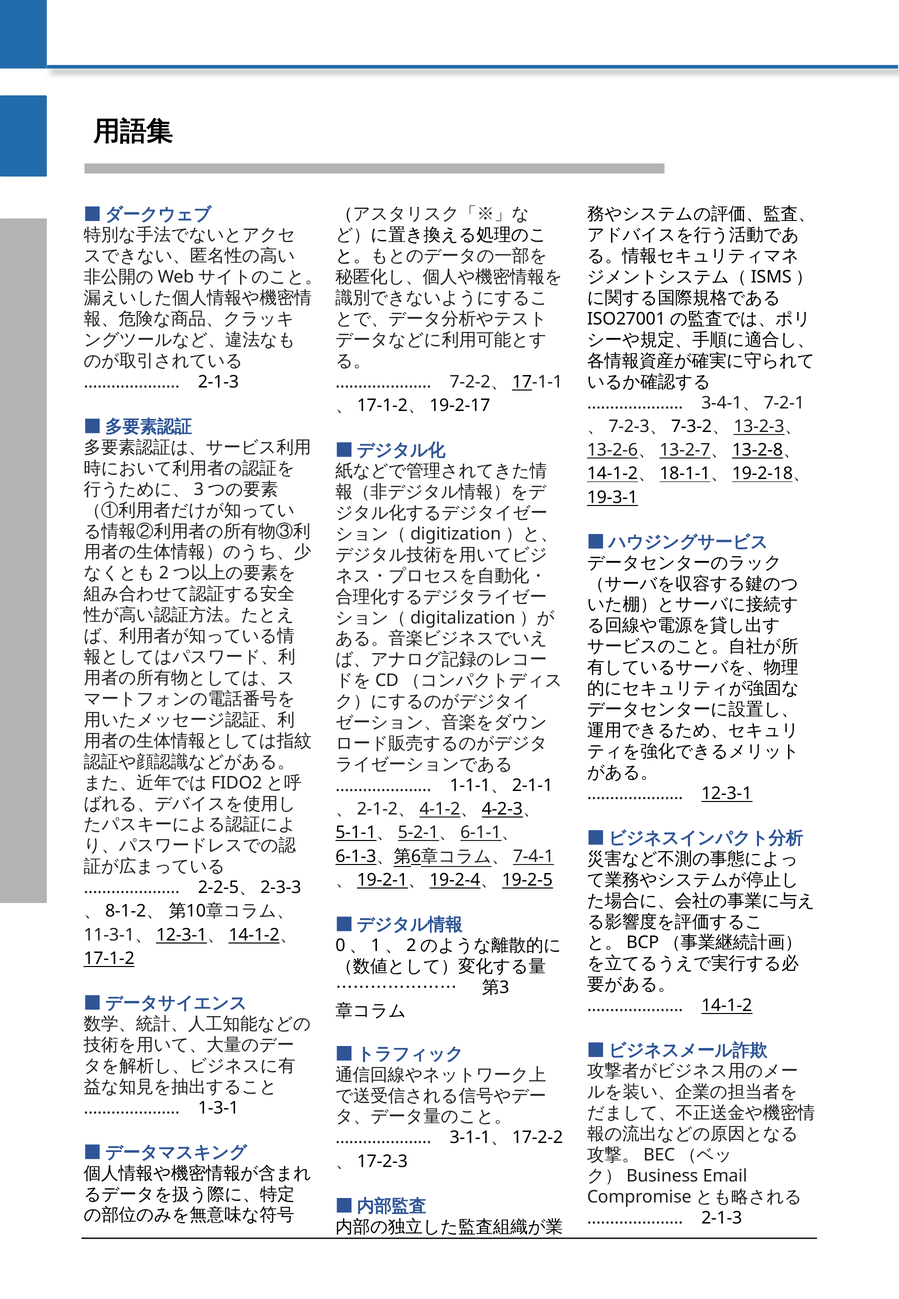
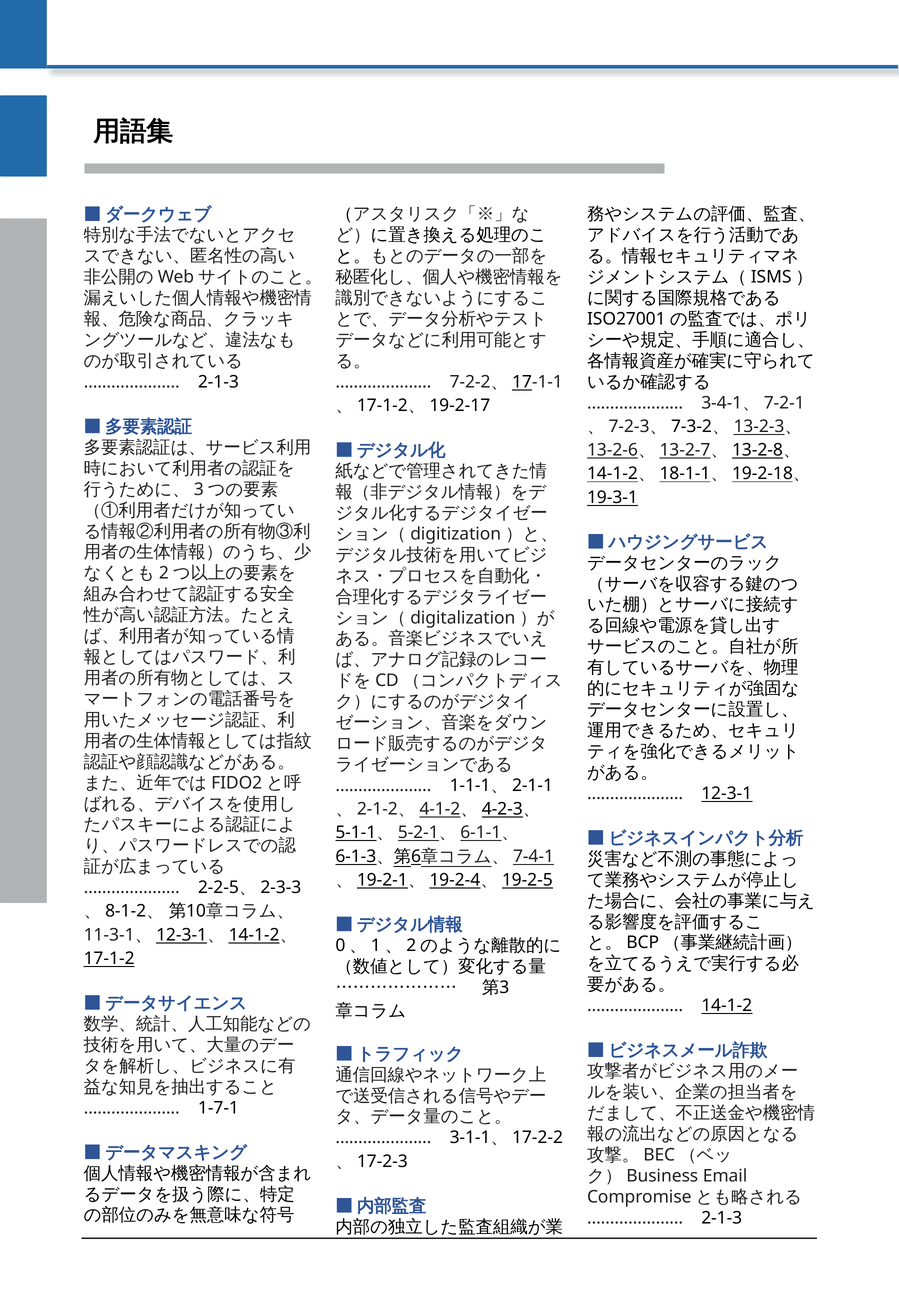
1-3-1: 1-3-1 -> 1-7-1
